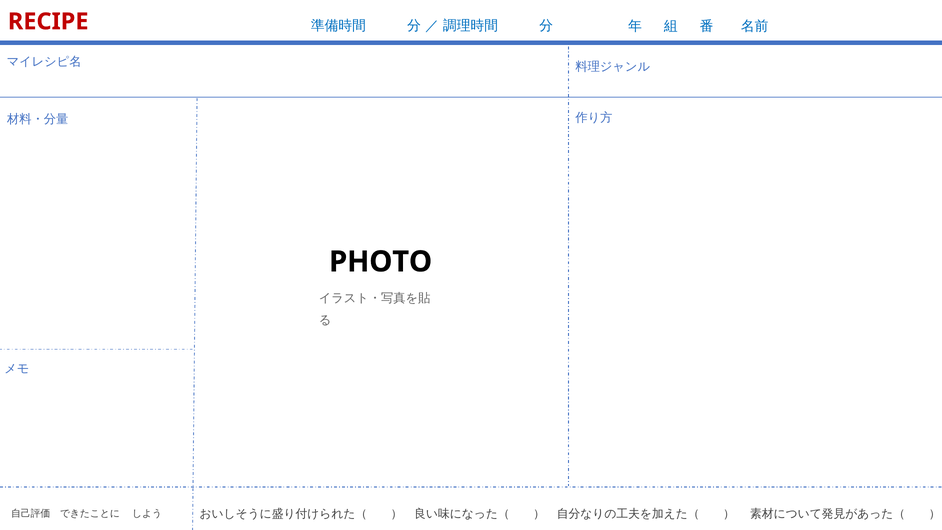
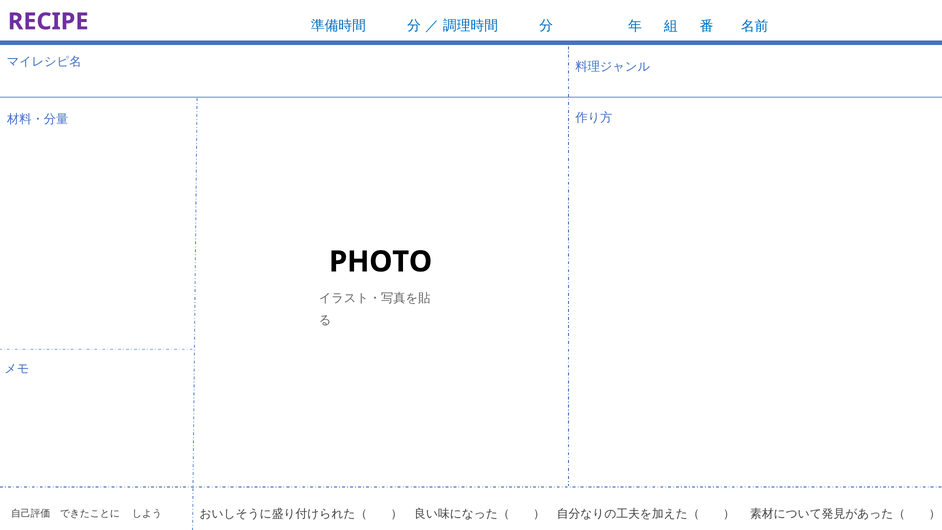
RECIPE colour: red -> purple
